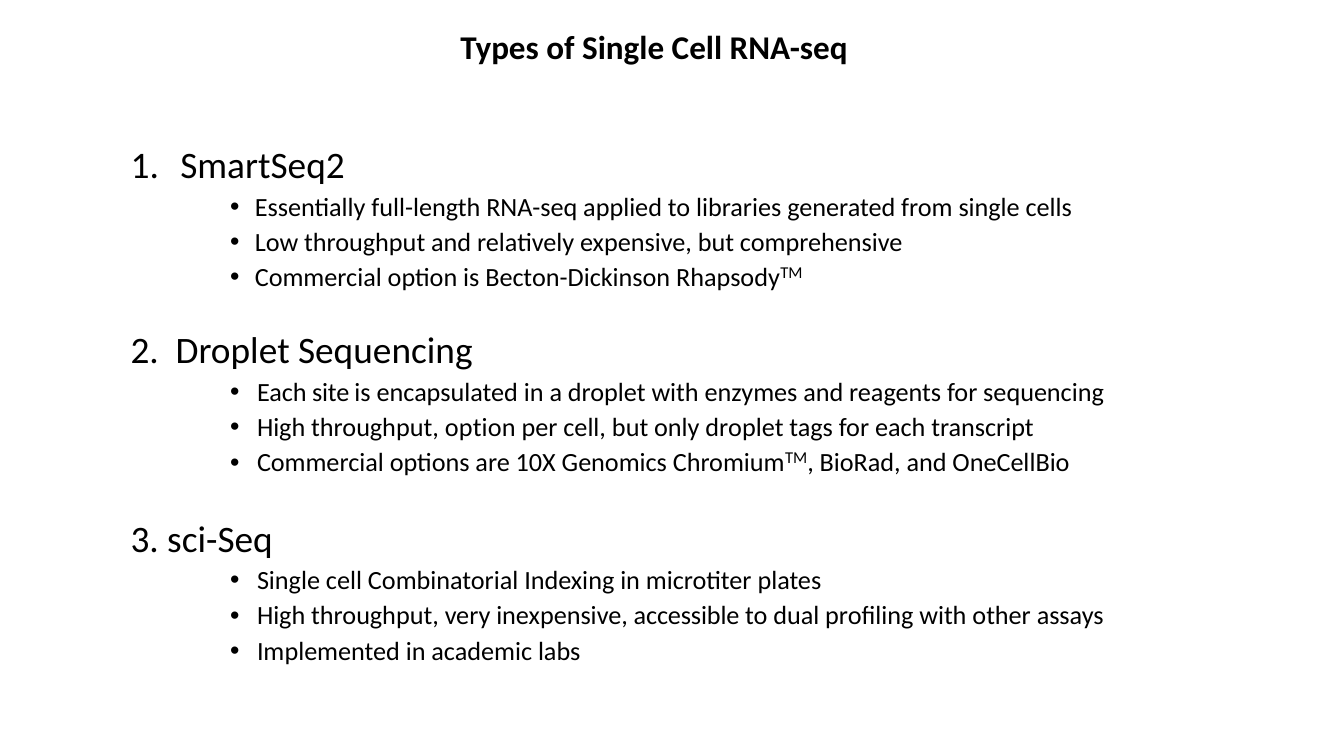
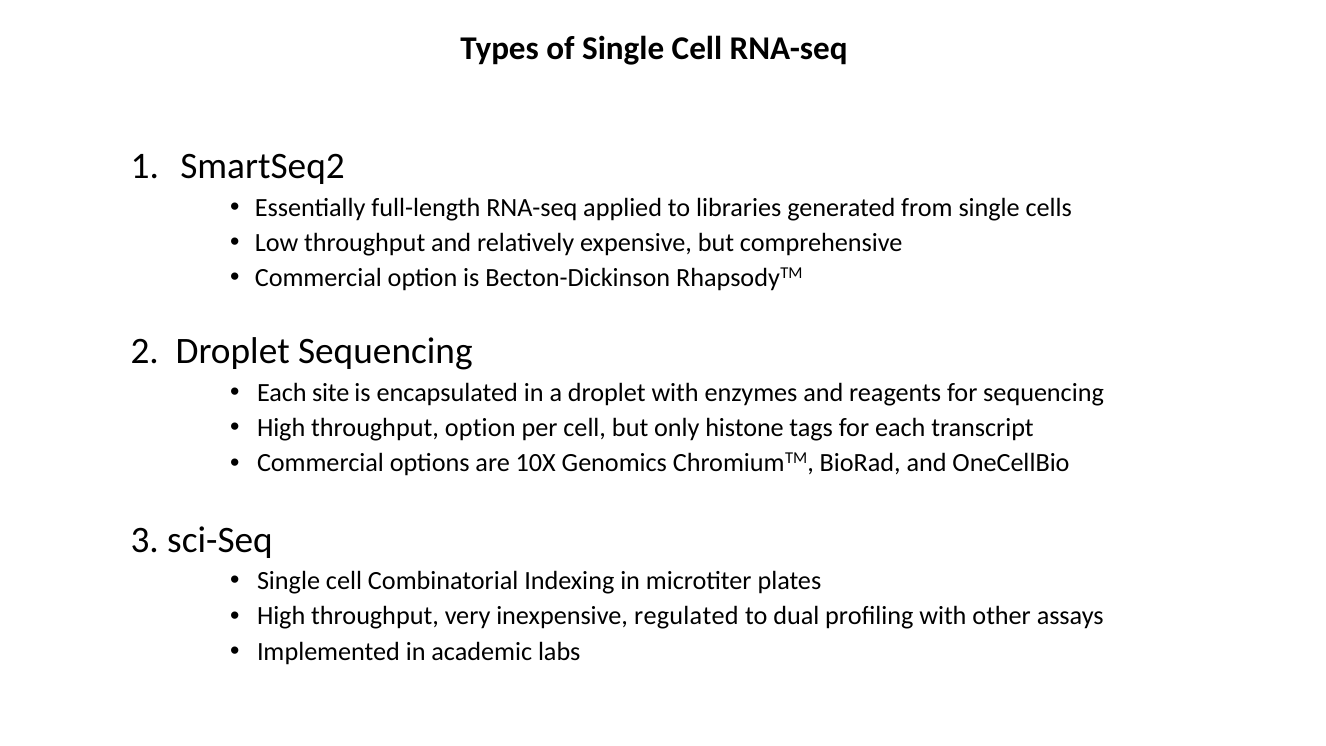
only droplet: droplet -> histone
accessible: accessible -> regulated
